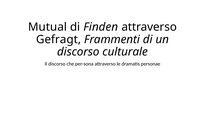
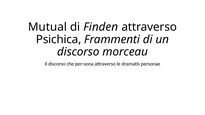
Gefragt: Gefragt -> Psichica
culturale: culturale -> morceau
